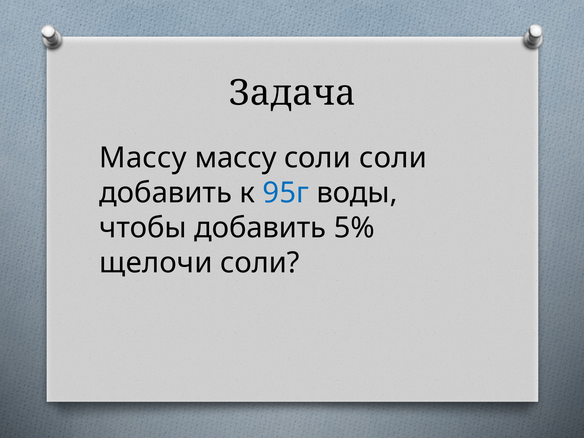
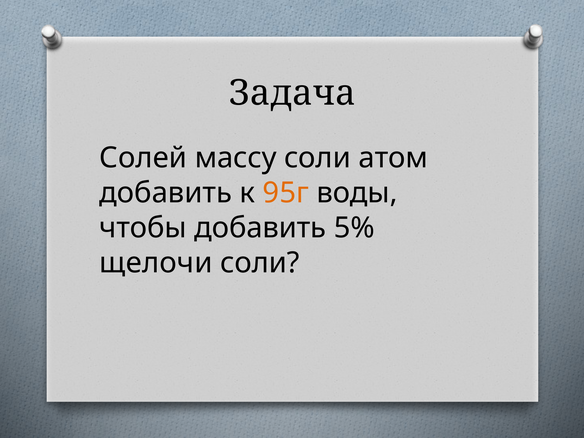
Массу at (143, 158): Массу -> Солей
соли соли: соли -> атом
95г colour: blue -> orange
